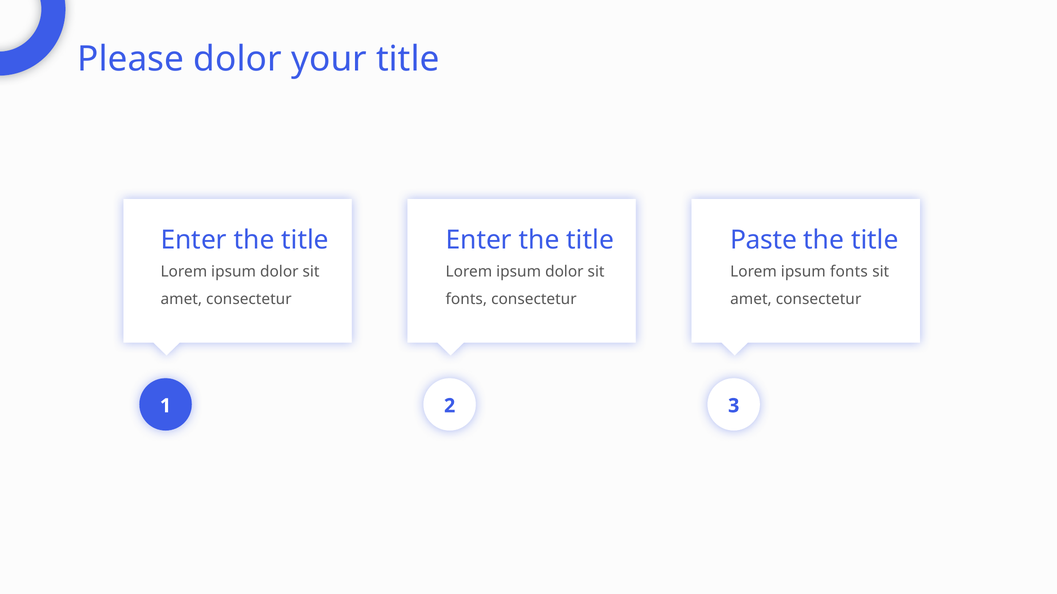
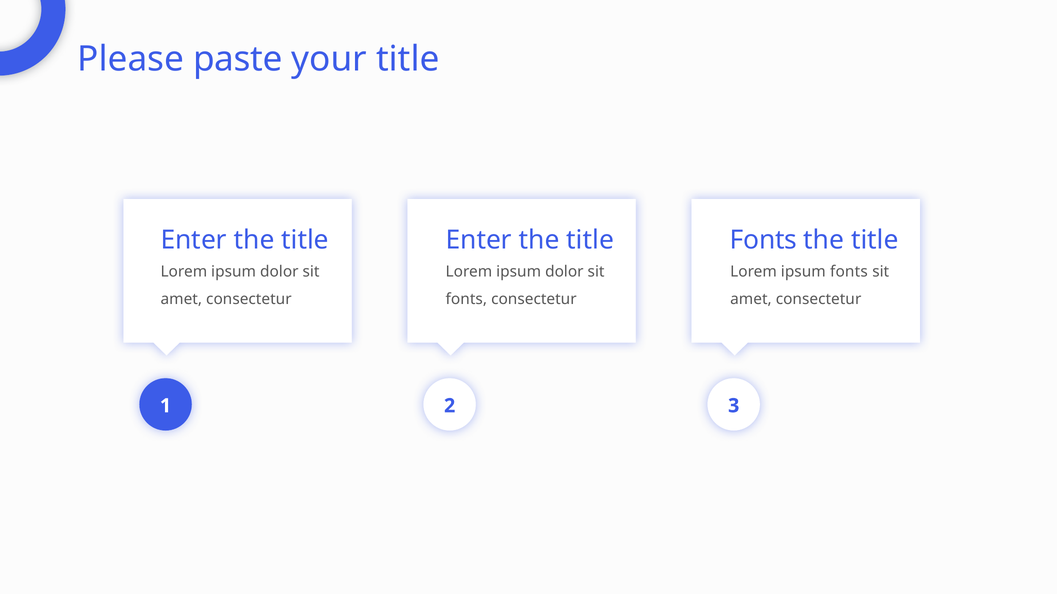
Please dolor: dolor -> paste
Paste at (763, 240): Paste -> Fonts
